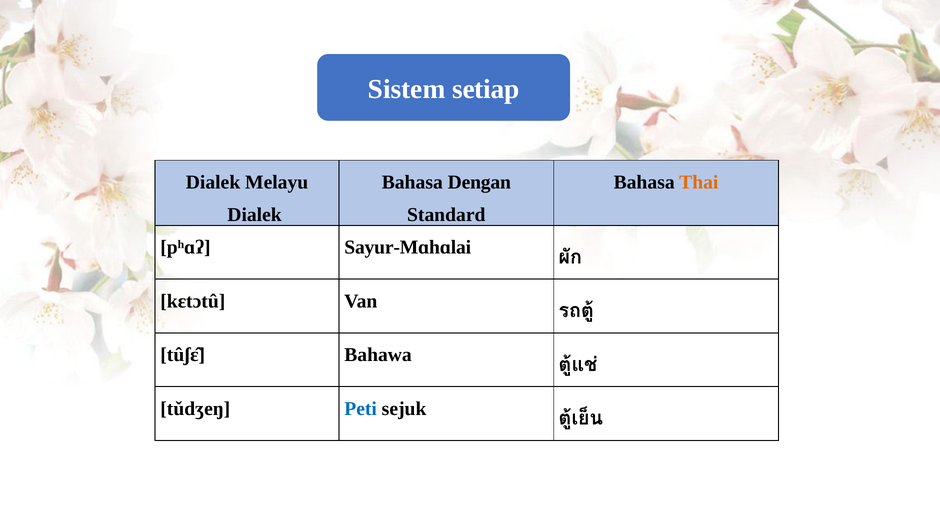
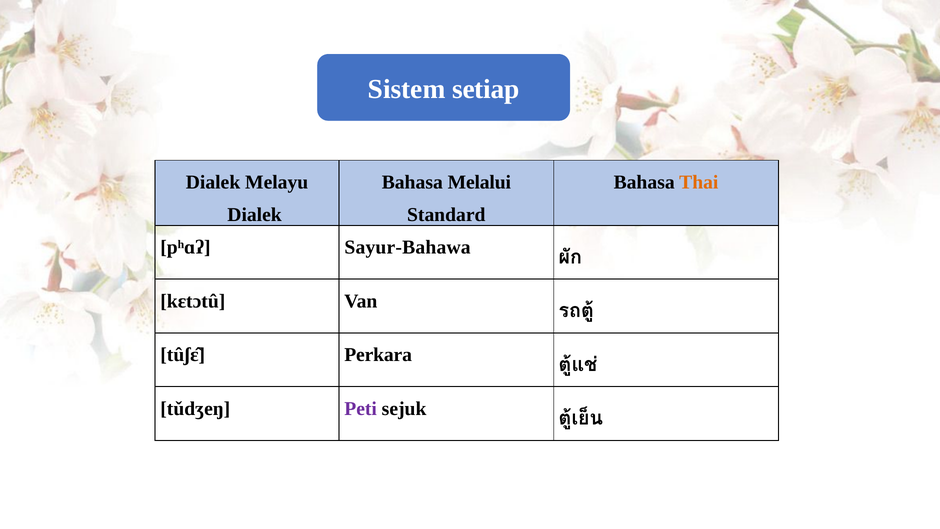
Dengan: Dengan -> Melalui
Sayur-Mɑhɑlai: Sayur-Mɑhɑlai -> Sayur-Bahawa
Bahawa: Bahawa -> Perkara
Peti colour: blue -> purple
